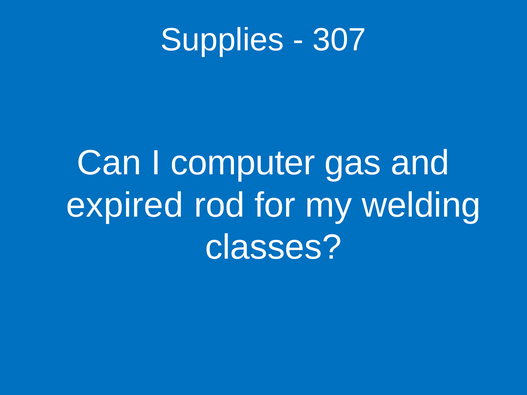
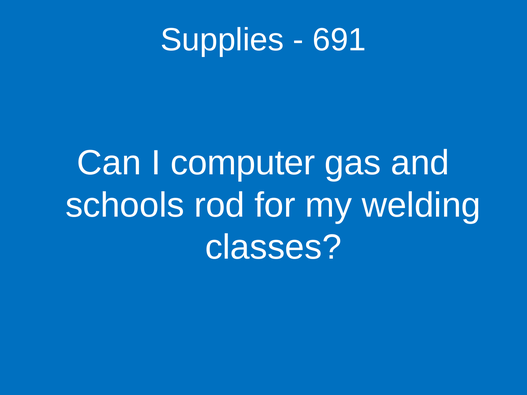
307: 307 -> 691
expired: expired -> schools
